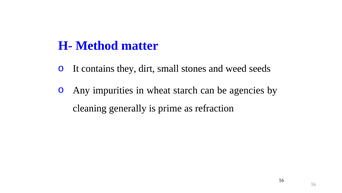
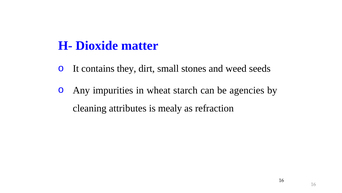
Method: Method -> Dioxide
generally: generally -> attributes
prime: prime -> mealy
